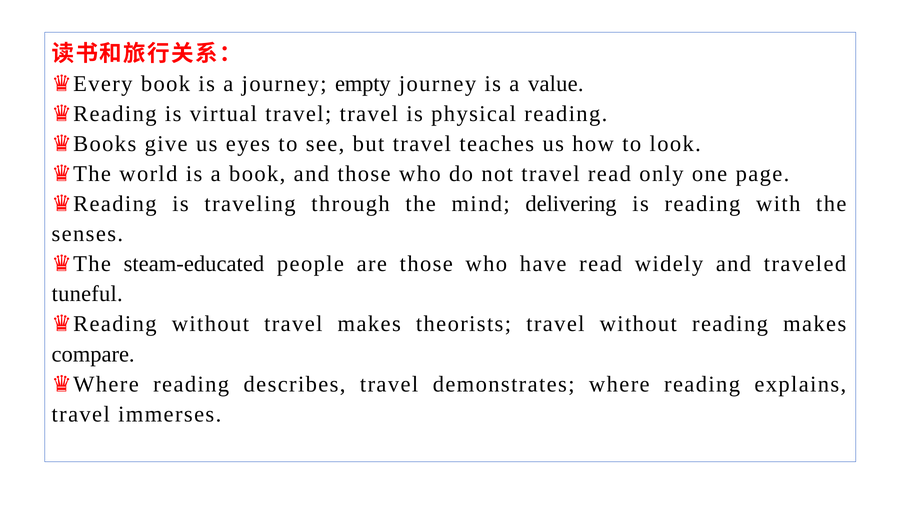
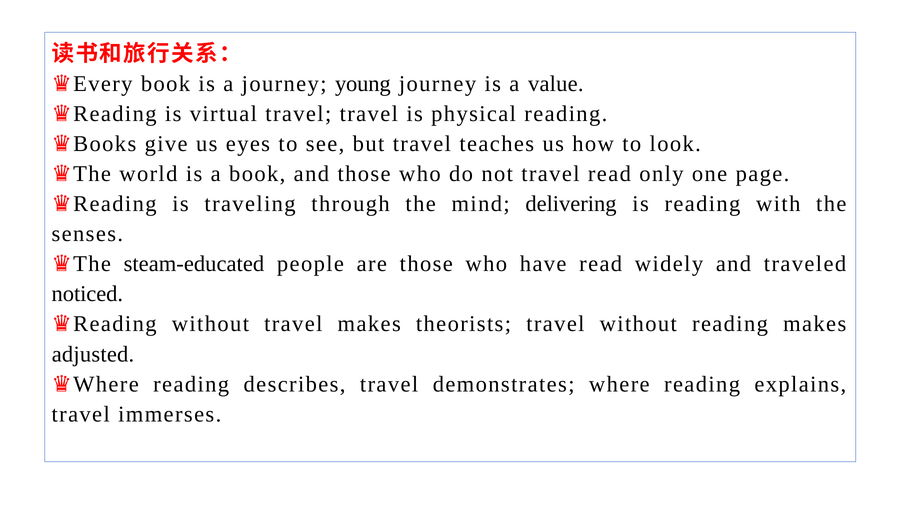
empty: empty -> young
tuneful: tuneful -> noticed
compare: compare -> adjusted
